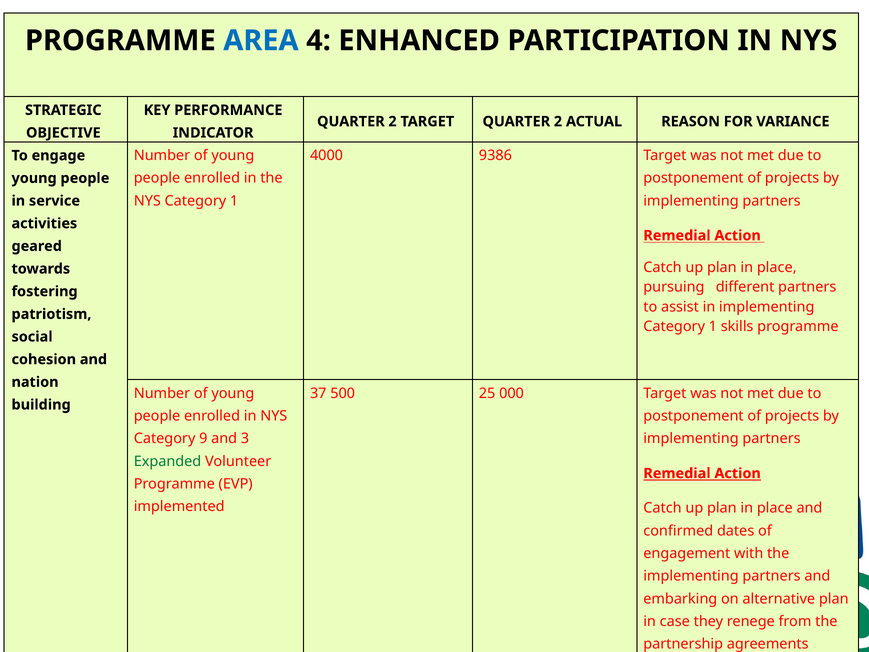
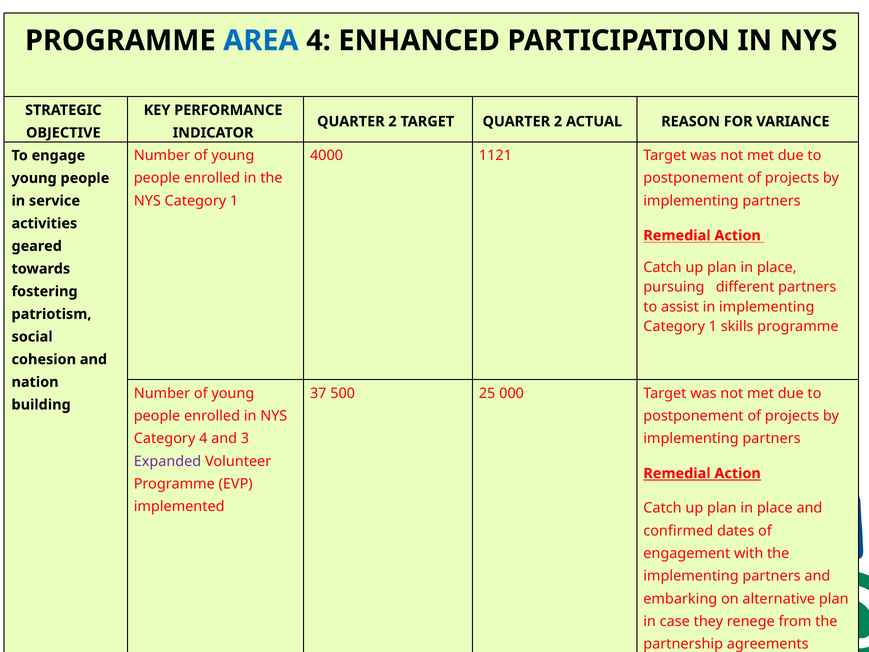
9386: 9386 -> 1121
Category 9: 9 -> 4
Expanded colour: green -> purple
